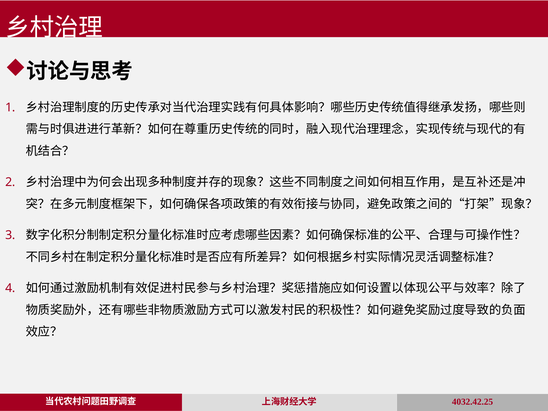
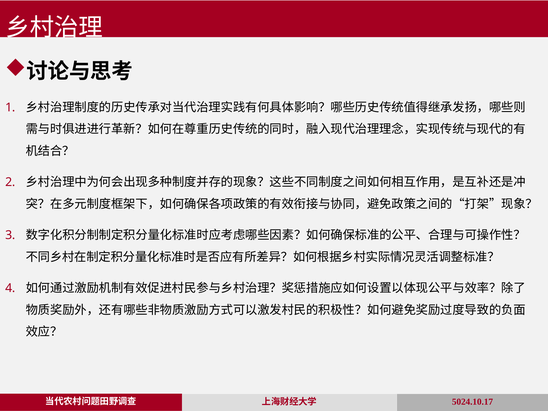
4032.42.25: 4032.42.25 -> 5024.10.17
